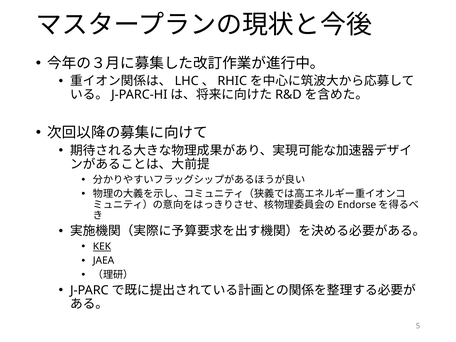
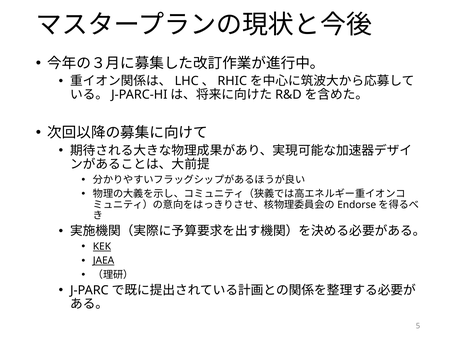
JAEA underline: none -> present
